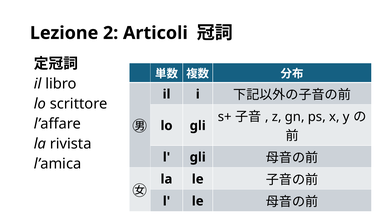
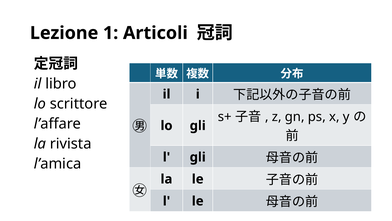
2: 2 -> 1
